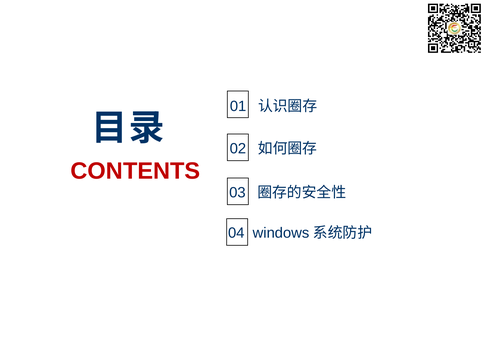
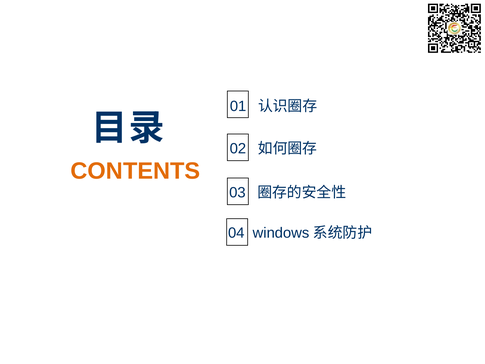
CONTENTS colour: red -> orange
